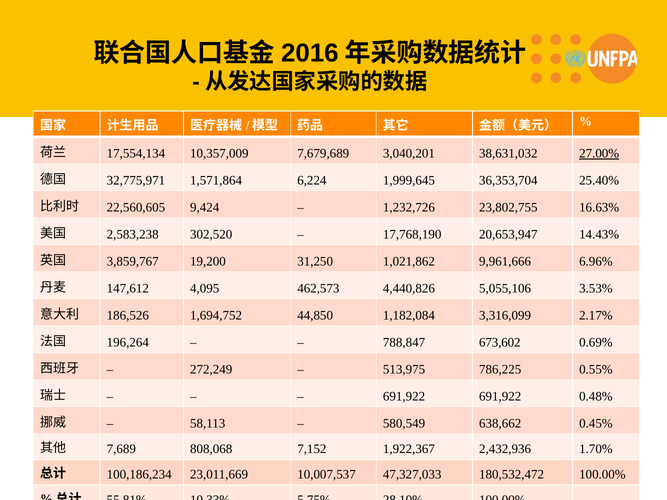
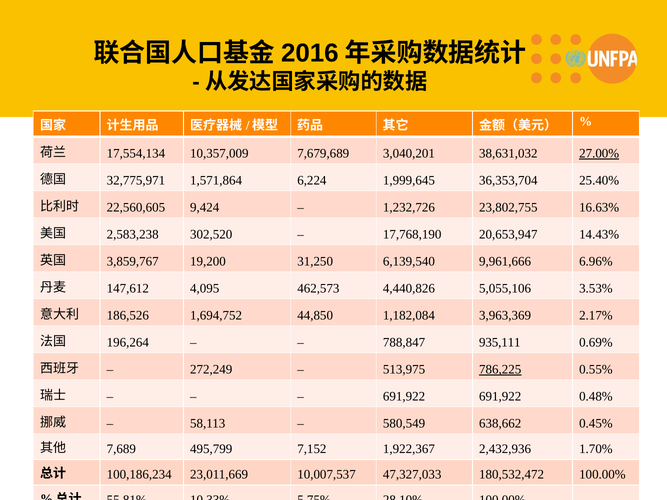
1,021,862: 1,021,862 -> 6,139,540
3,316,099: 3,316,099 -> 3,963,369
673,602: 673,602 -> 935,111
786,225 underline: none -> present
808,068: 808,068 -> 495,799
